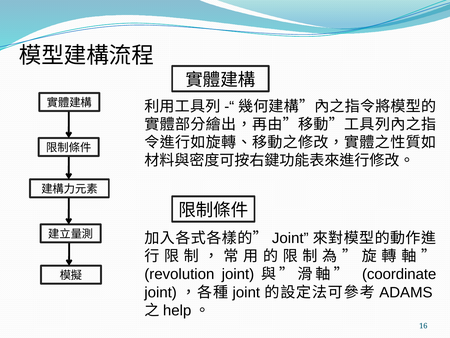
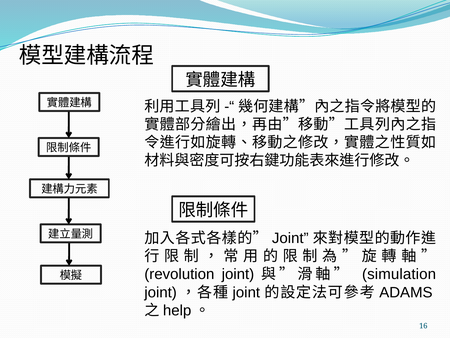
coordinate: coordinate -> simulation
